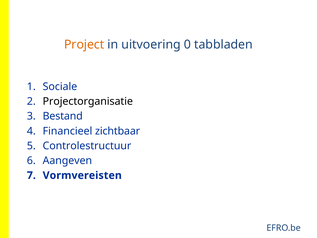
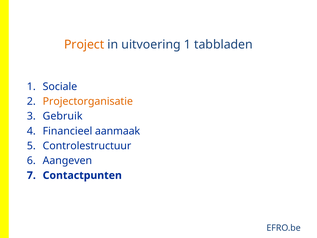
uitvoering 0: 0 -> 1
Projectorganisatie colour: black -> orange
Bestand: Bestand -> Gebruik
zichtbaar: zichtbaar -> aanmaak
Vormvereisten: Vormvereisten -> Contactpunten
